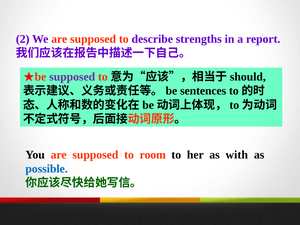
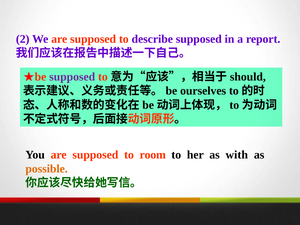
describe strengths: strengths -> supposed
sentences: sentences -> ourselves
possible colour: blue -> orange
